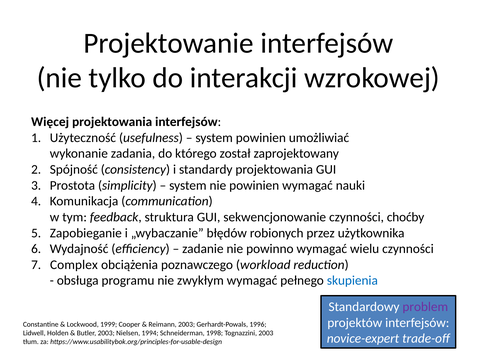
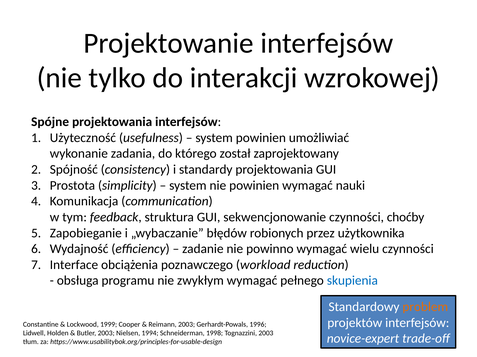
Więcej: Więcej -> Spójne
Complex: Complex -> Interface
problem colour: purple -> orange
